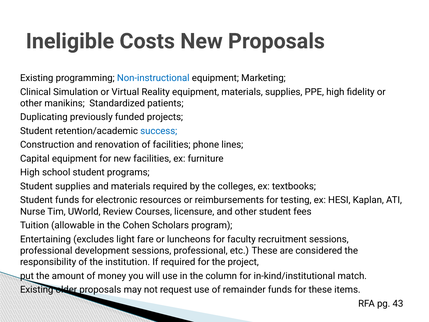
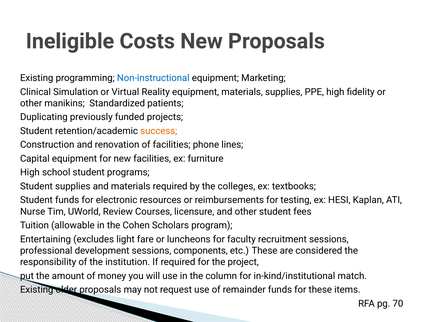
success colour: blue -> orange
development sessions professional: professional -> components
43: 43 -> 70
